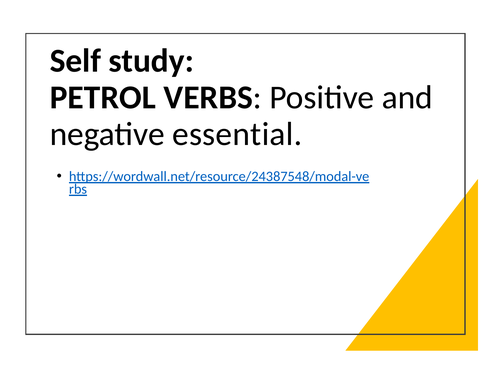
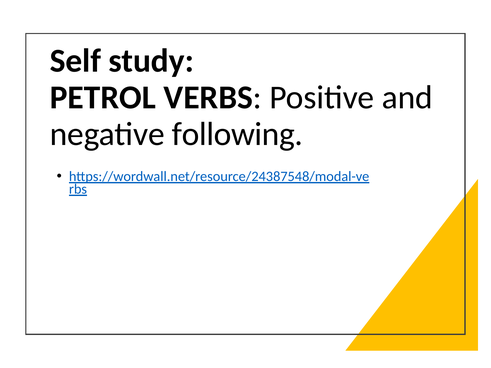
essential: essential -> following
